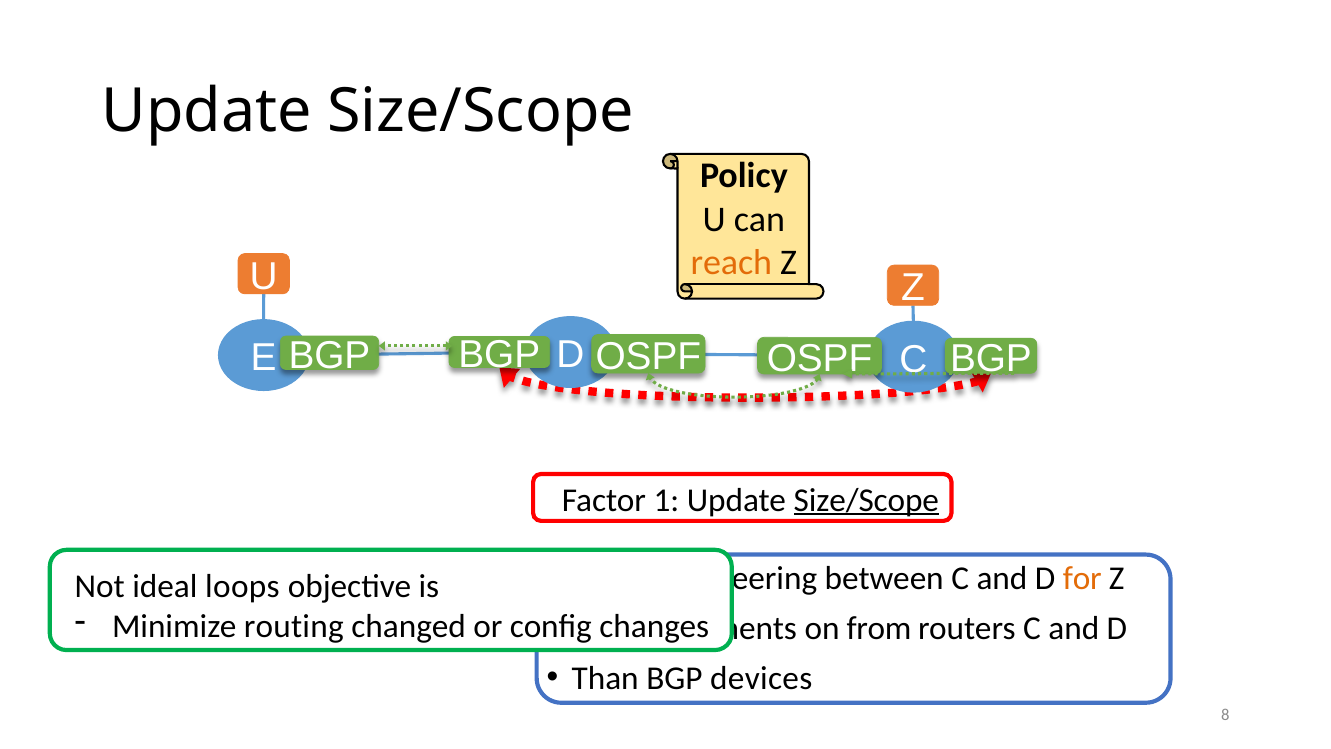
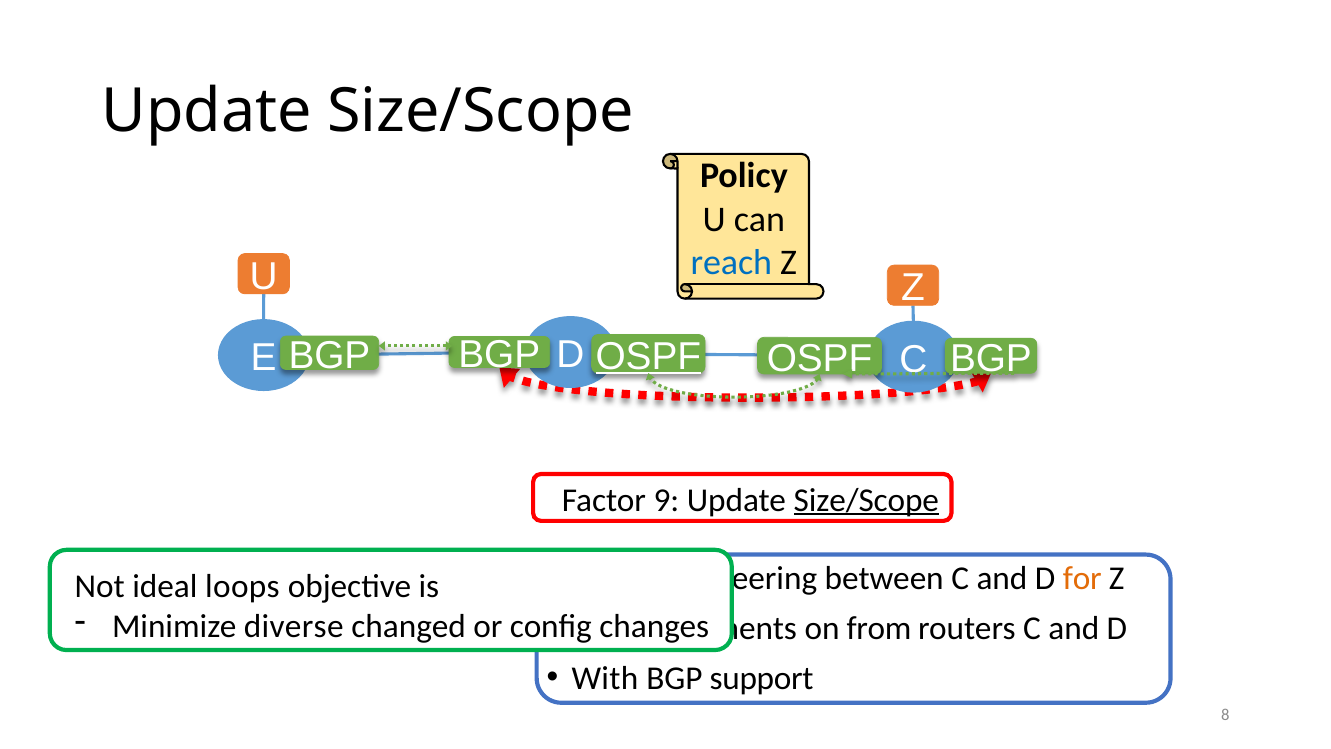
reach colour: orange -> blue
OSPF at (648, 356) underline: none -> present
1: 1 -> 9
routing: routing -> diverse
Than: Than -> With
devices: devices -> support
